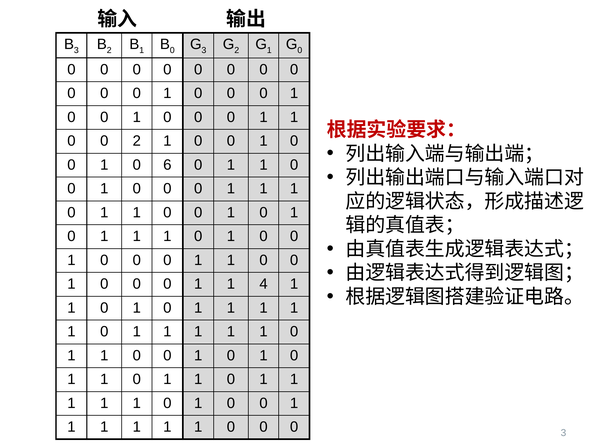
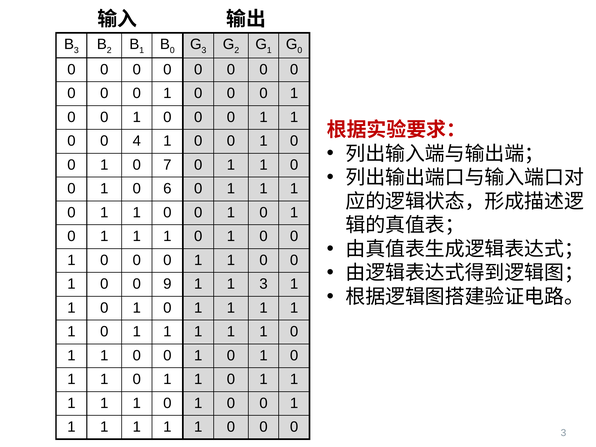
0 2: 2 -> 4
6: 6 -> 7
0 at (167, 189): 0 -> 6
0 at (167, 284): 0 -> 9
1 4: 4 -> 3
